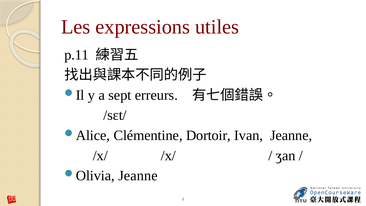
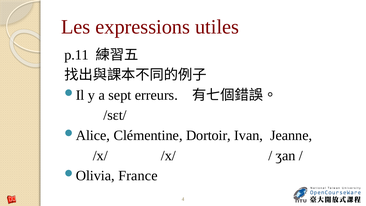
Jeanne at (138, 176): Jeanne -> France
